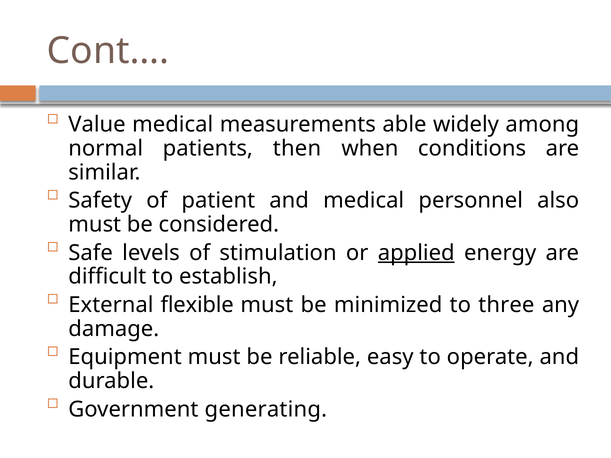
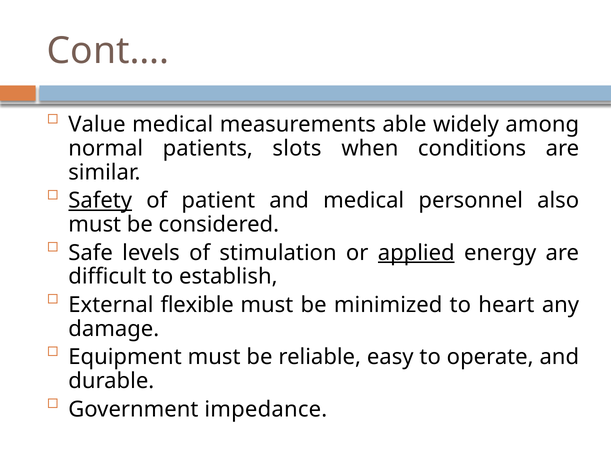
then: then -> slots
Safety underline: none -> present
three: three -> heart
generating: generating -> impedance
